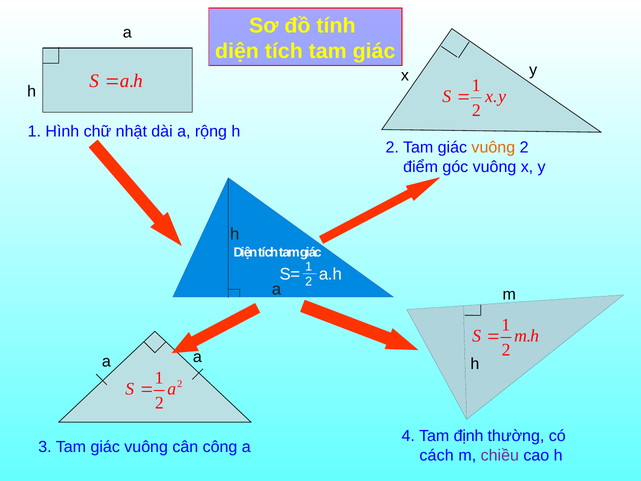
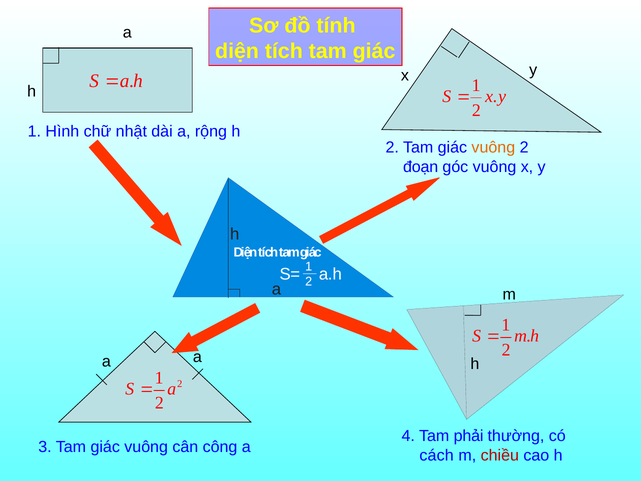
điểm: điểm -> đoạn
định: định -> phải
chiều colour: purple -> red
